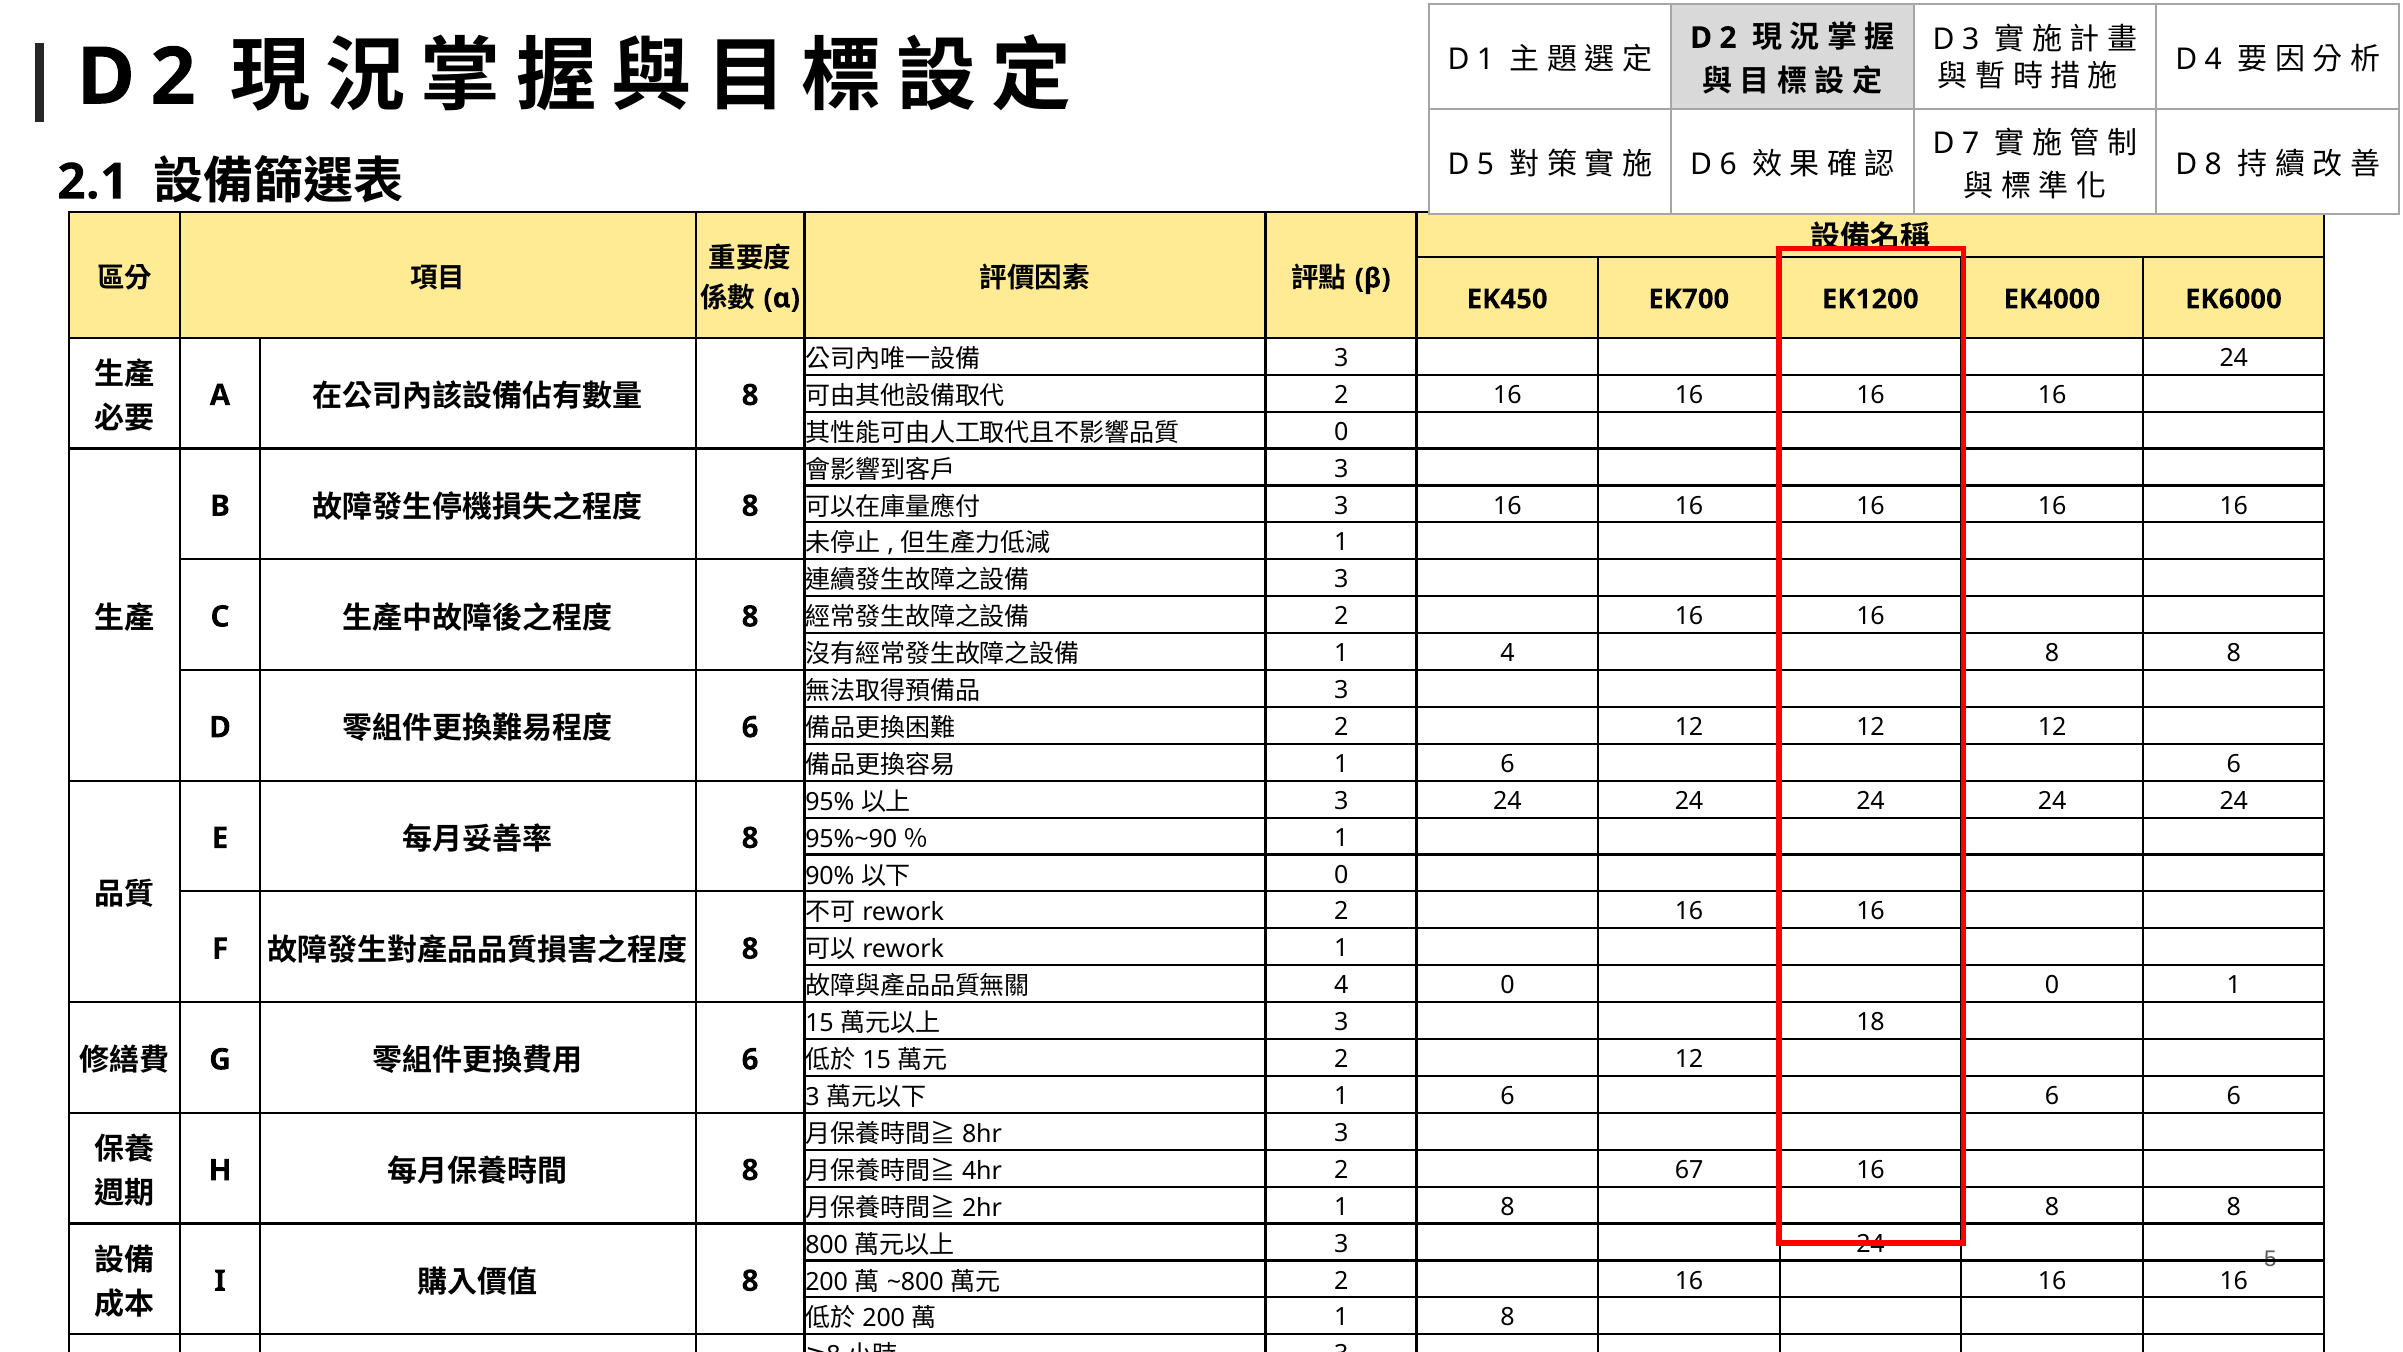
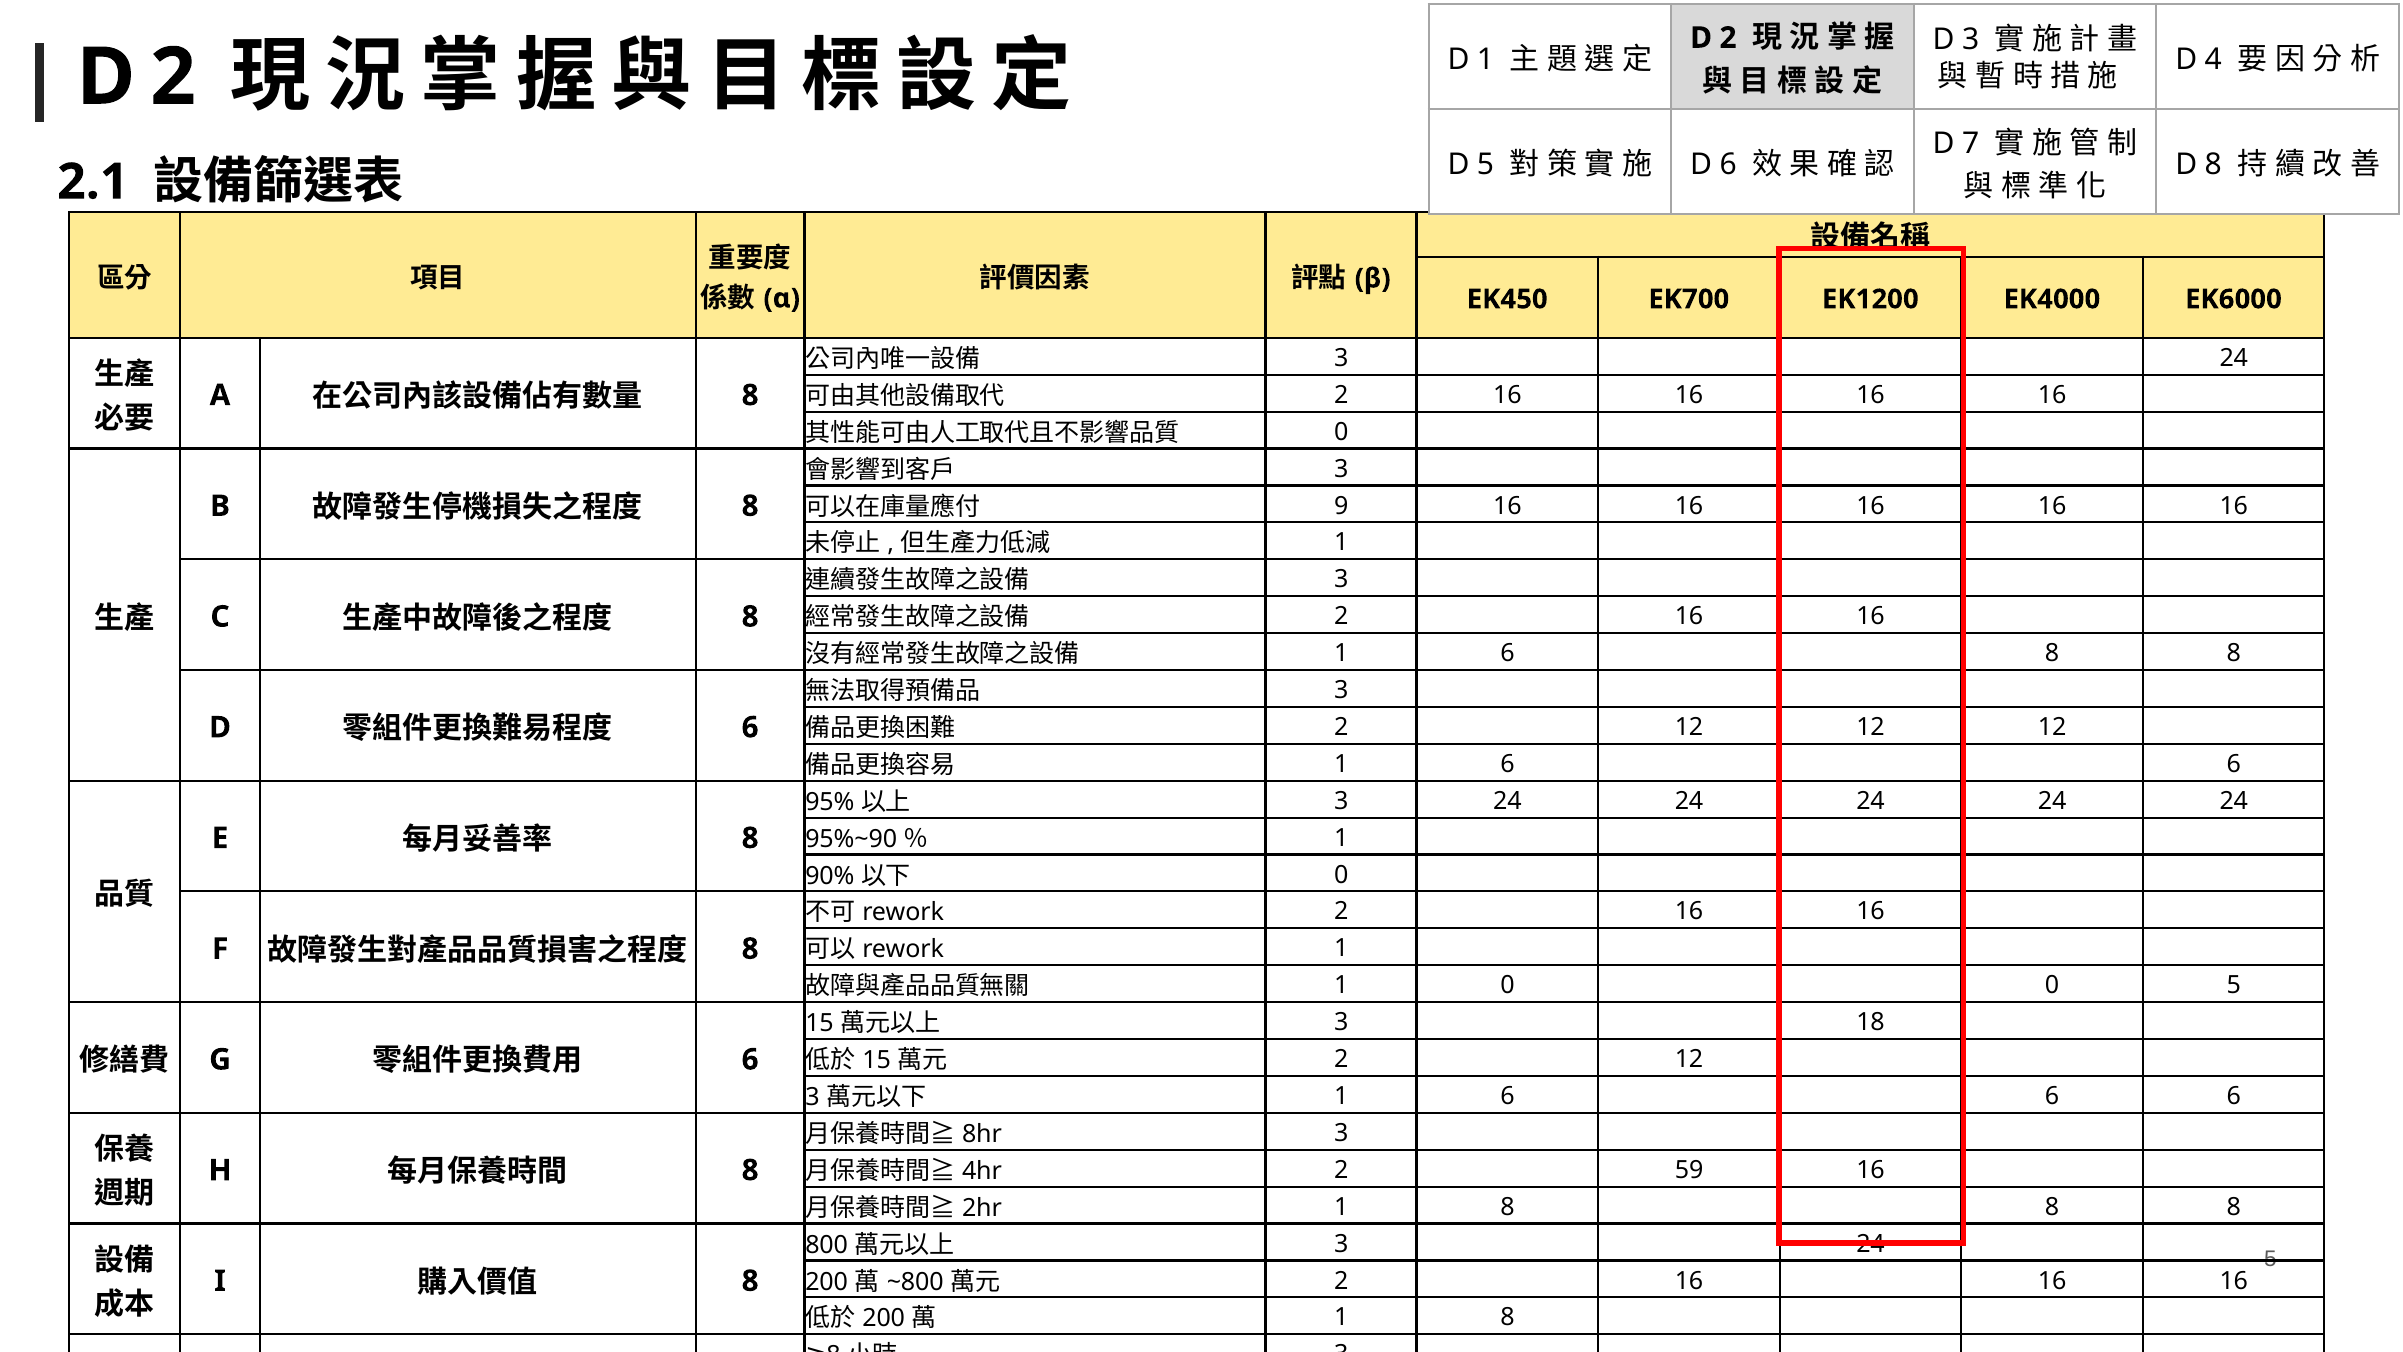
3 at (1341, 506): 3 -> 9
4 at (1507, 653): 4 -> 6
4 at (1341, 985): 4 -> 1
0 1: 1 -> 5
67: 67 -> 59
